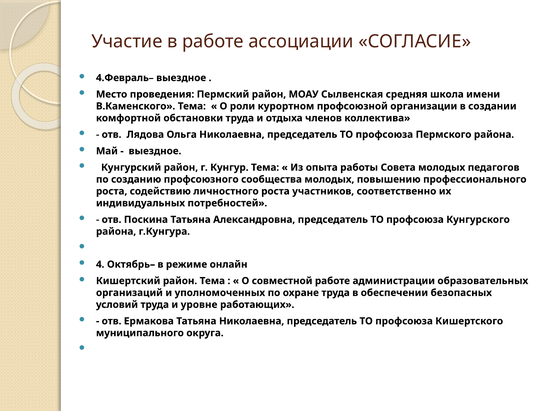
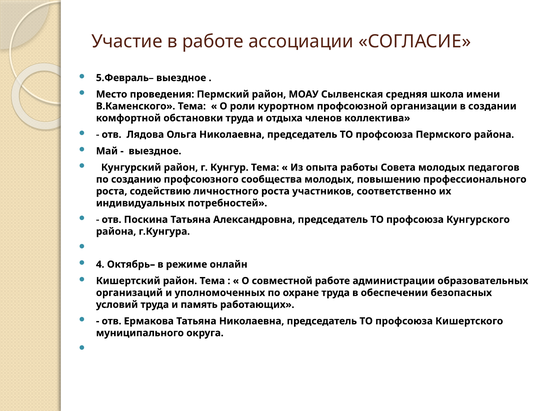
4.Февраль–: 4.Февраль– -> 5.Февраль–
уровне: уровне -> память
